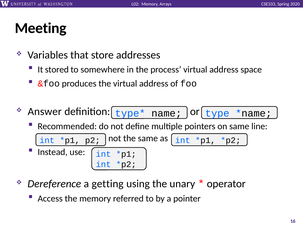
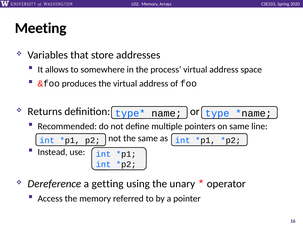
stored: stored -> allows
Answer: Answer -> Returns
